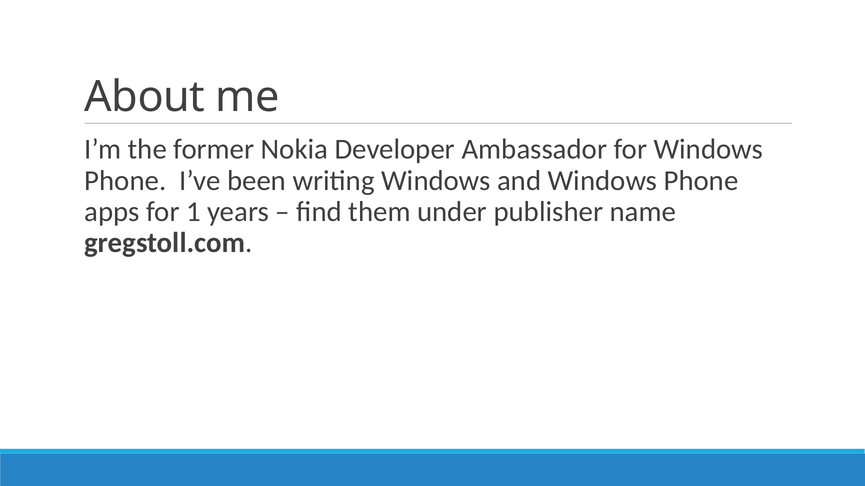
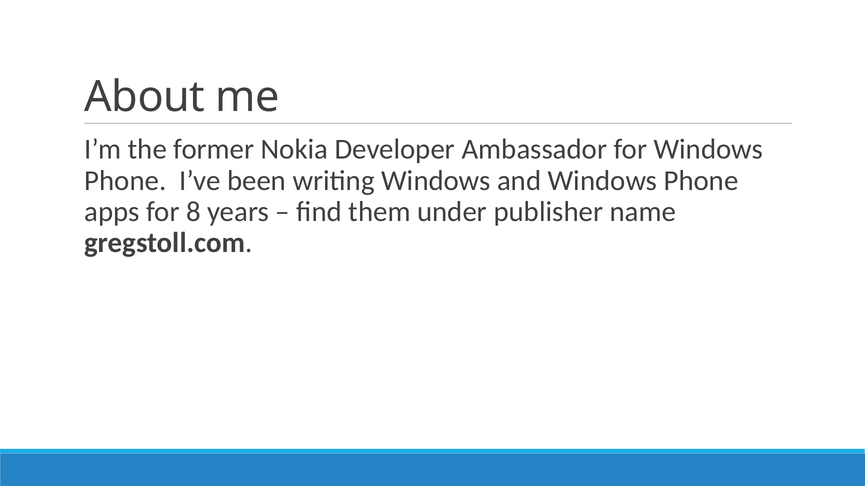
1: 1 -> 8
